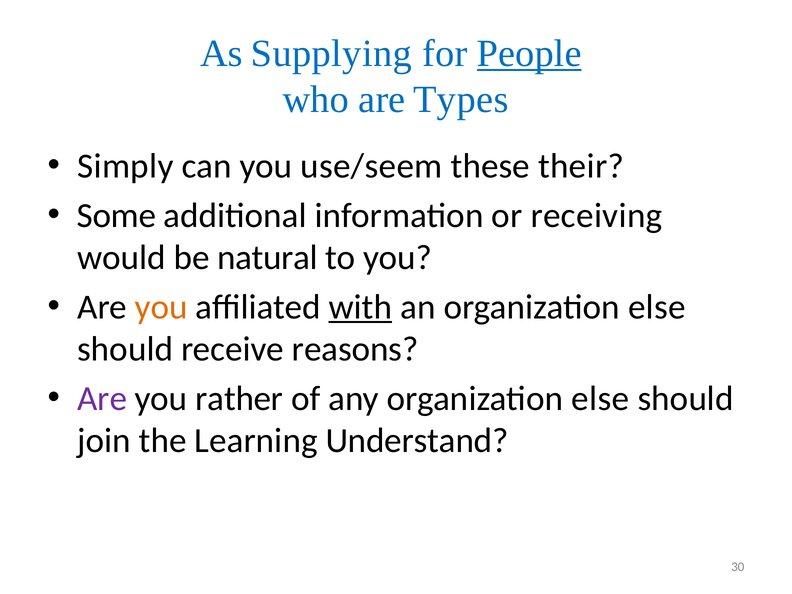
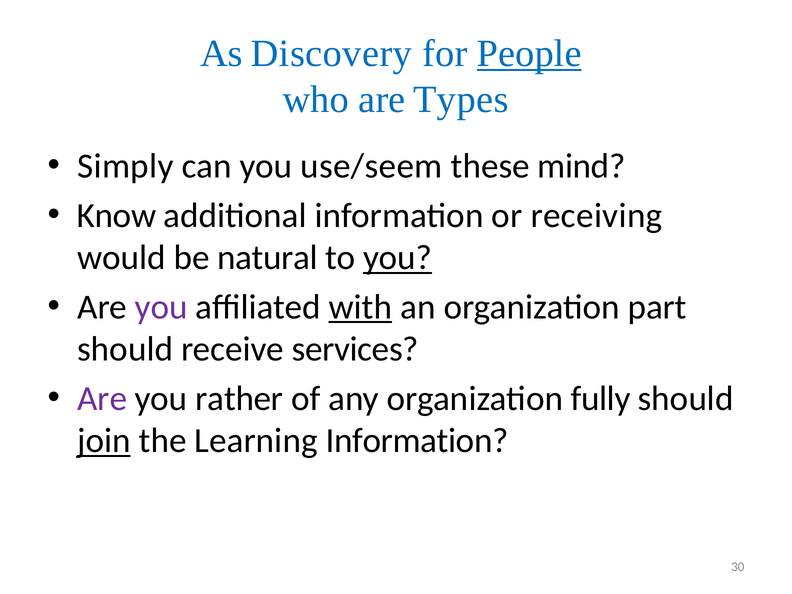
Supplying: Supplying -> Discovery
their: their -> mind
Some: Some -> Know
you at (398, 258) underline: none -> present
you at (161, 307) colour: orange -> purple
an organization else: else -> part
reasons: reasons -> services
any organization else: else -> fully
join underline: none -> present
Learning Understand: Understand -> Information
